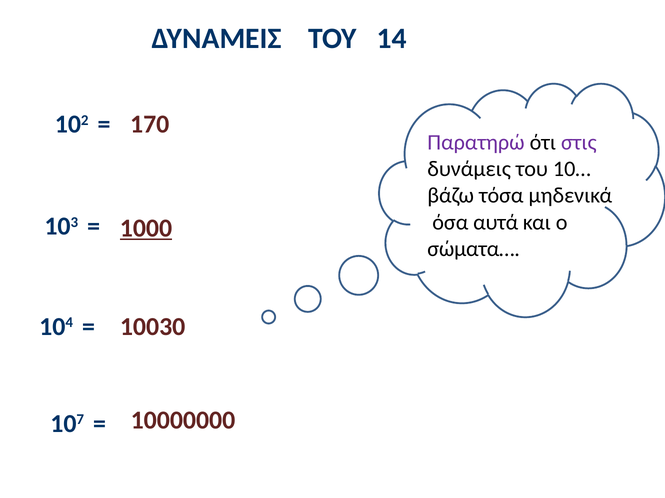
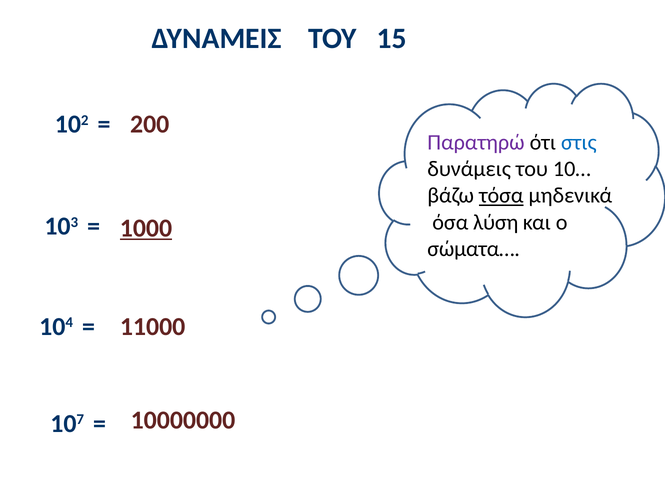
14: 14 -> 15
170: 170 -> 200
στις colour: purple -> blue
τόσα underline: none -> present
αυτά: αυτά -> λύση
10030: 10030 -> 11000
